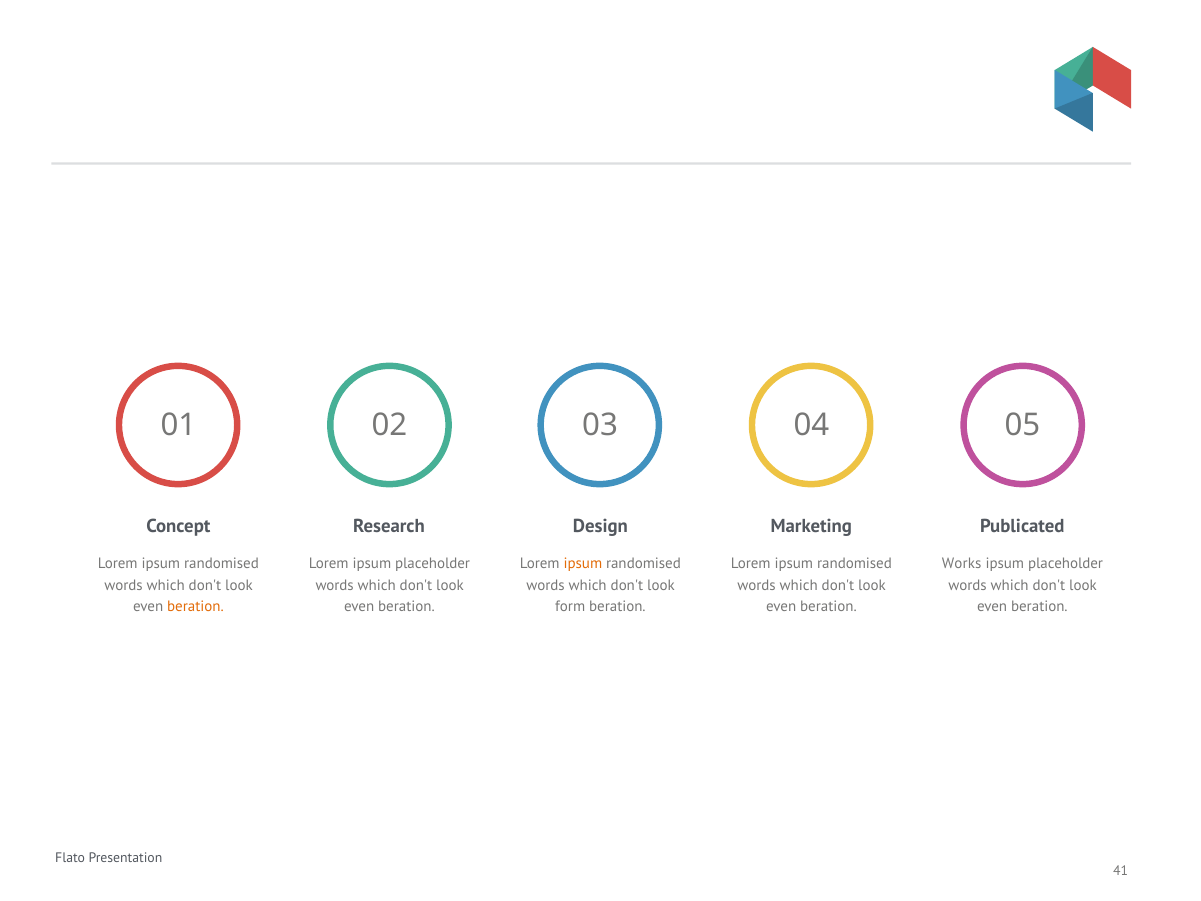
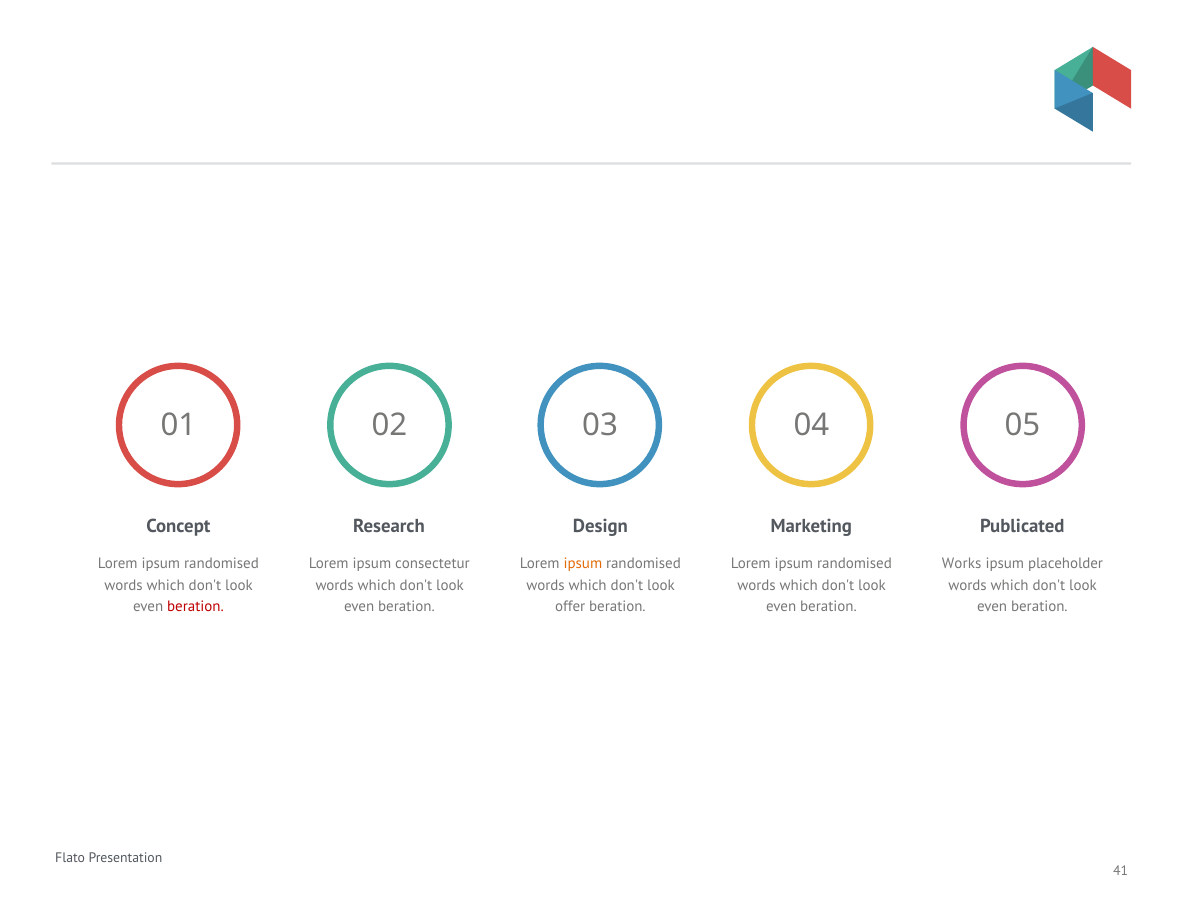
Lorem ipsum placeholder: placeholder -> consectetur
beration at (195, 607) colour: orange -> red
form: form -> offer
